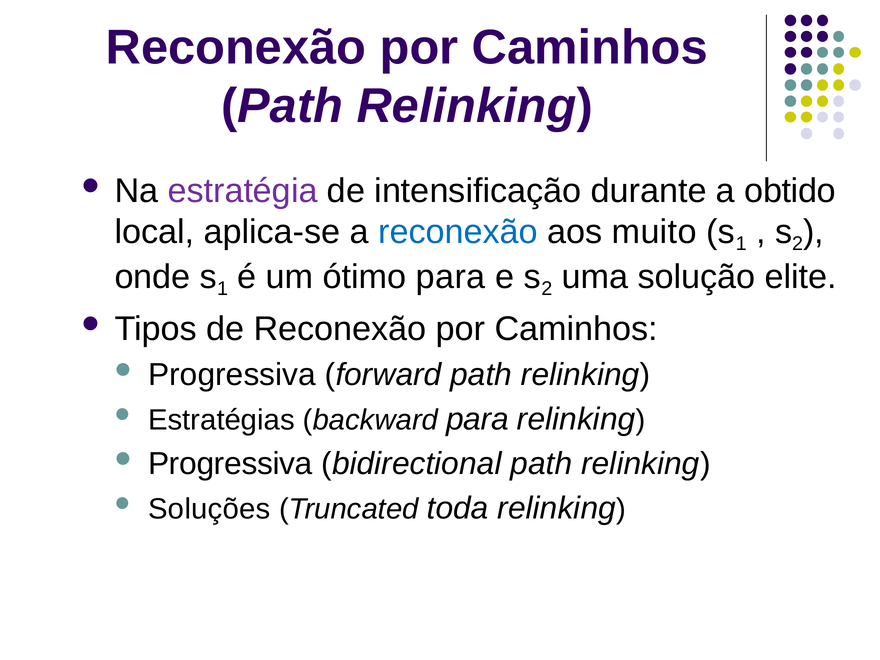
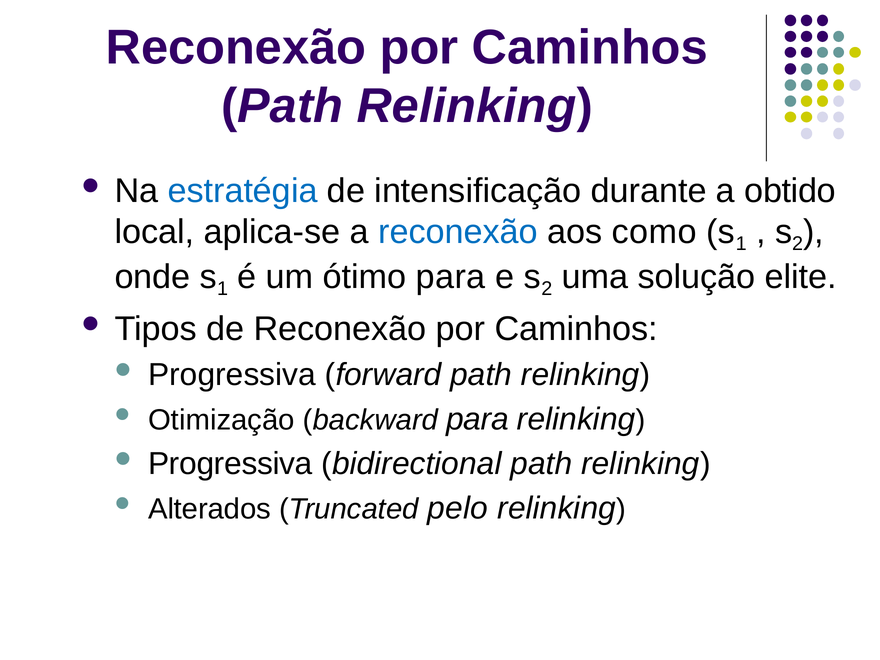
estratégia colour: purple -> blue
muito: muito -> como
Estratégias: Estratégias -> Otimização
Soluções: Soluções -> Alterados
toda: toda -> pelo
